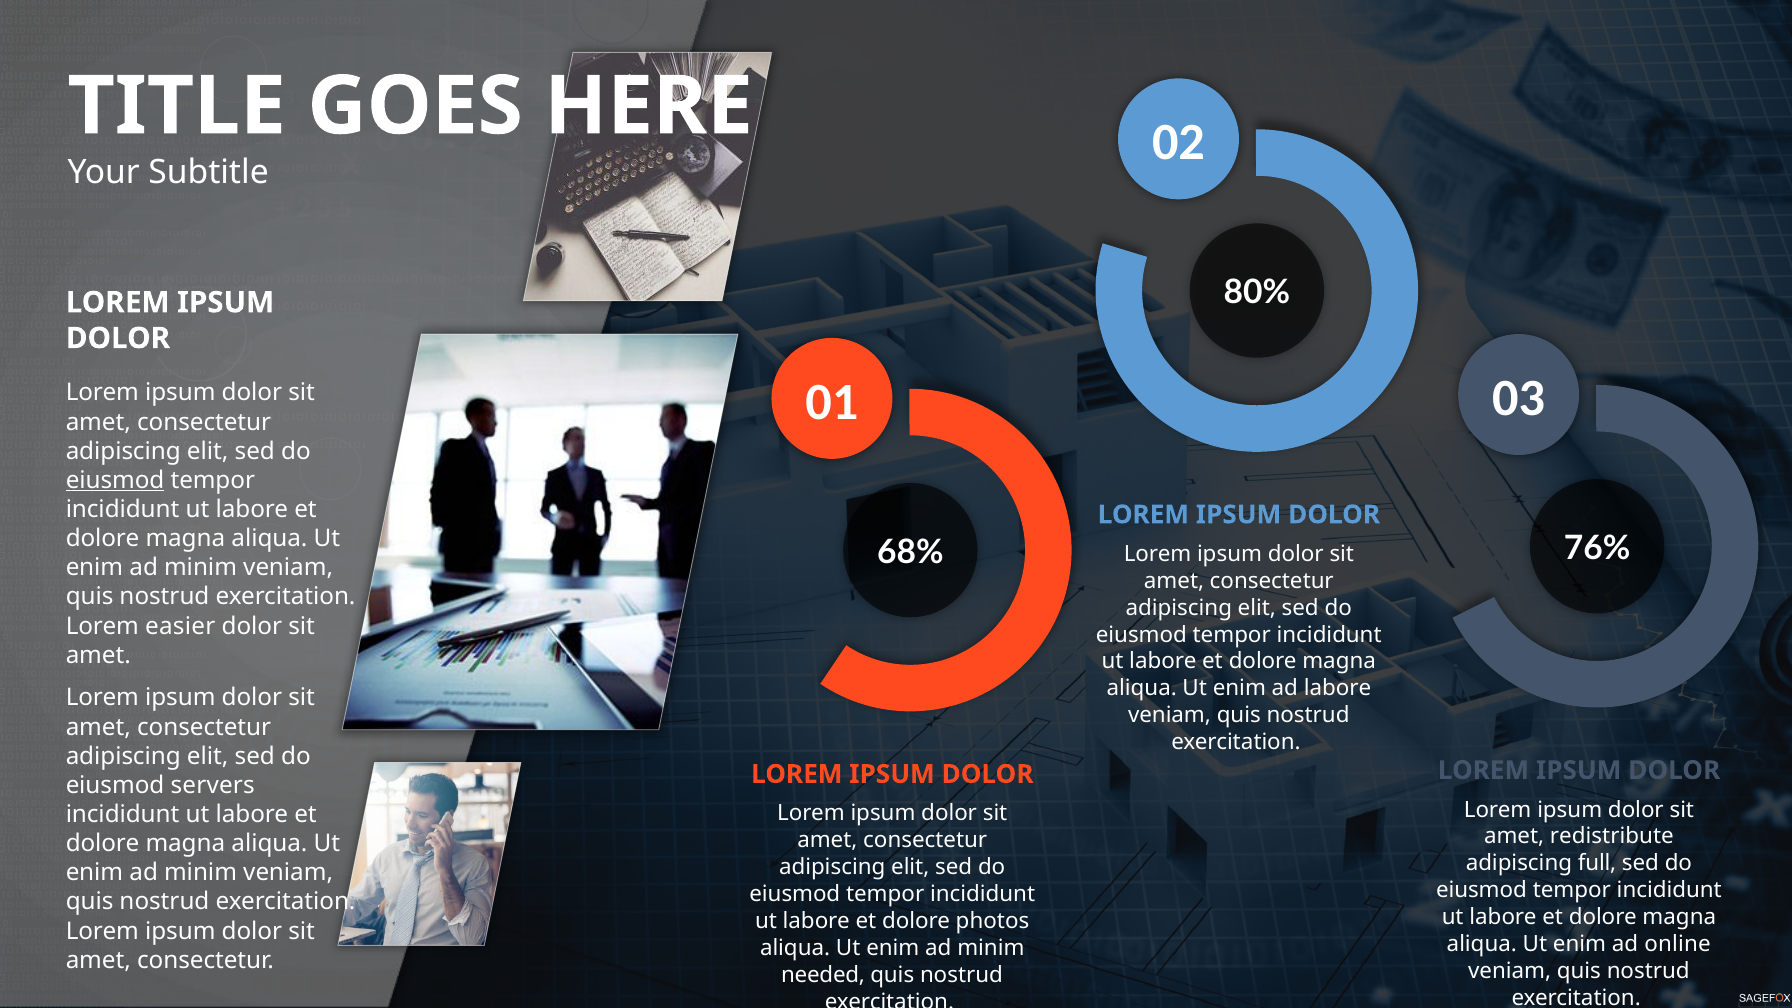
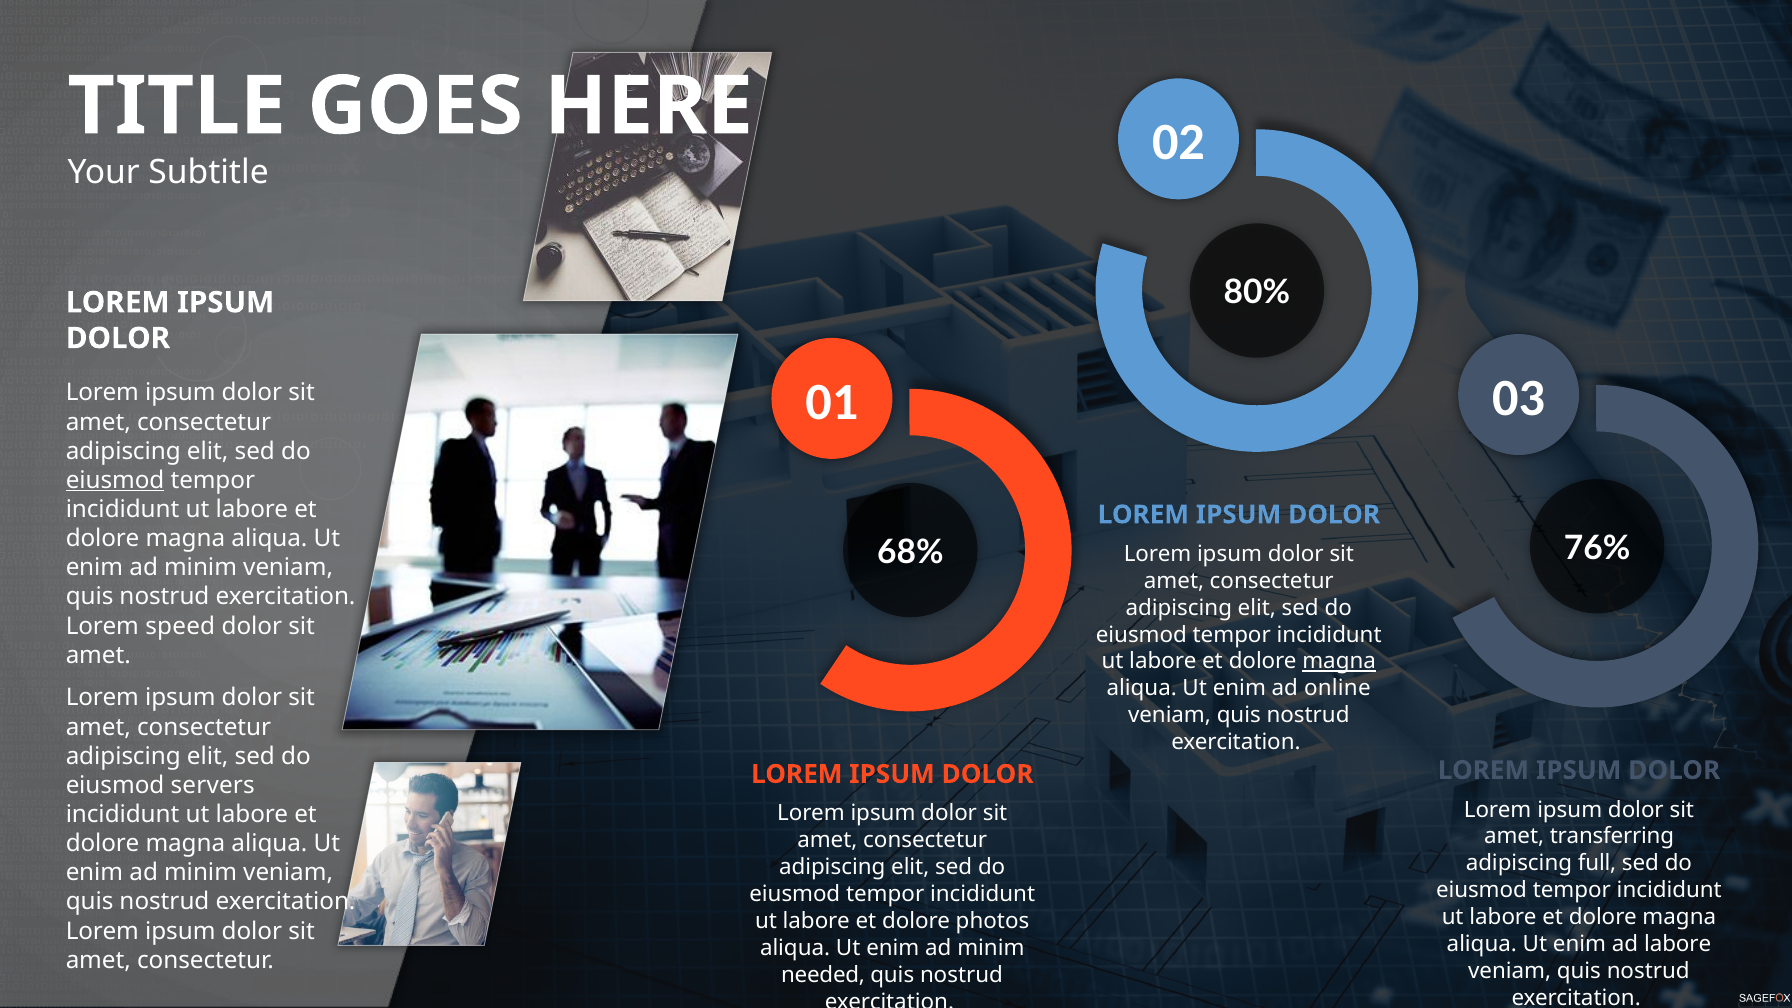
easier: easier -> speed
magna at (1339, 662) underline: none -> present
ad labore: labore -> online
redistribute: redistribute -> transferring
ad online: online -> labore
